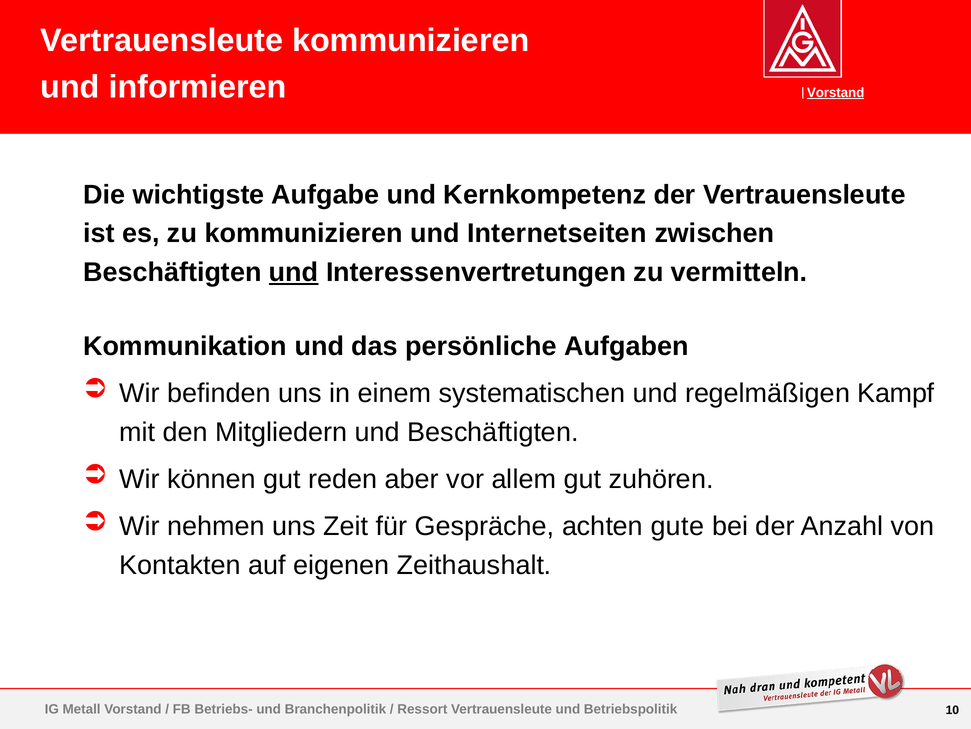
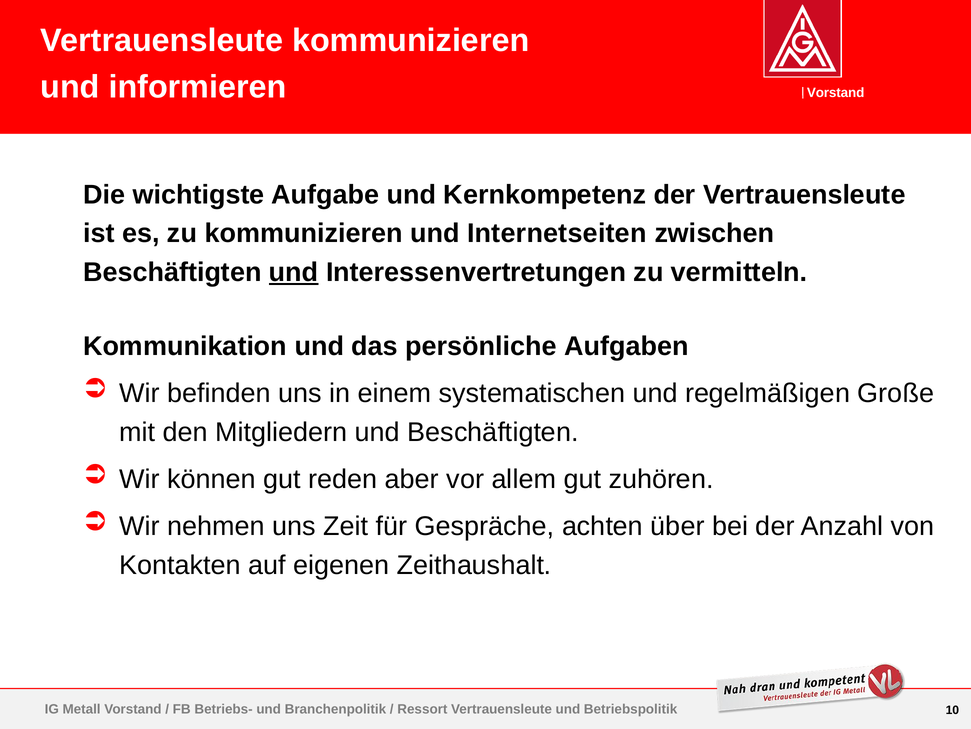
Vorstand at (836, 93) underline: present -> none
Kampf: Kampf -> Große
gute: gute -> über
